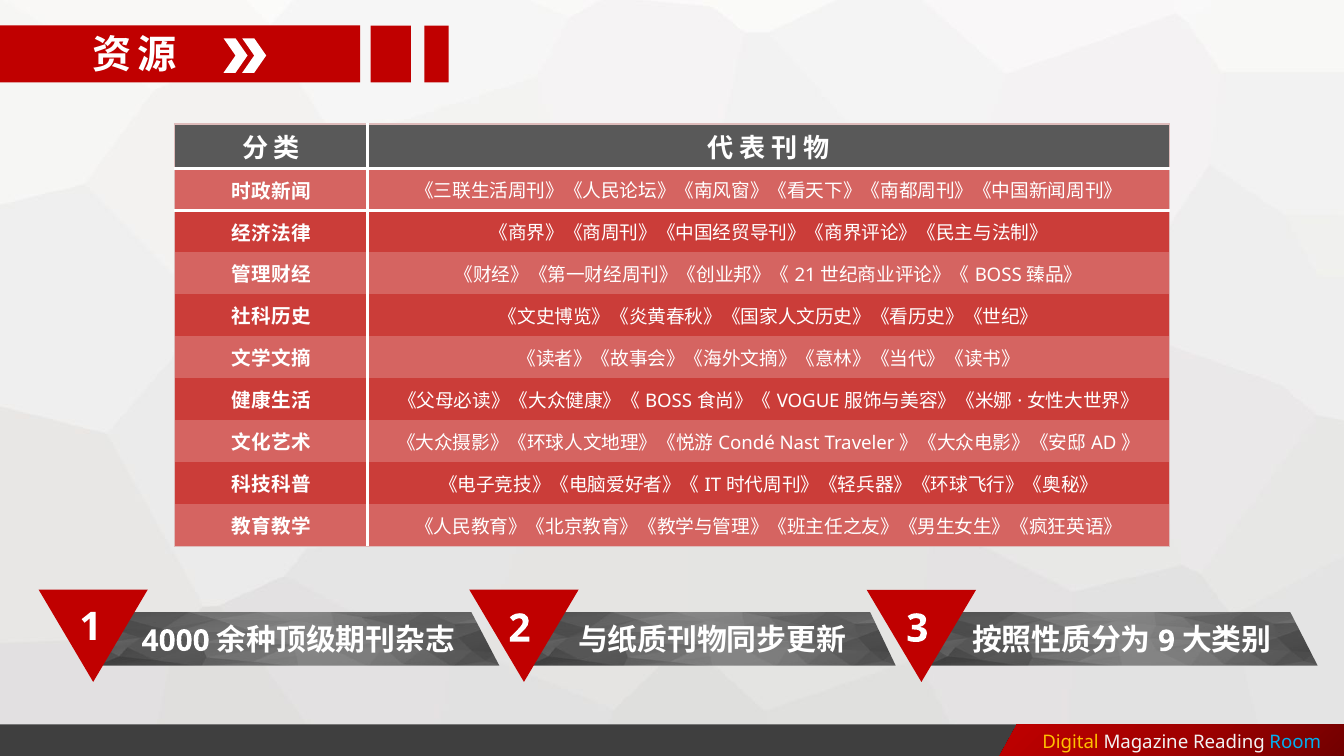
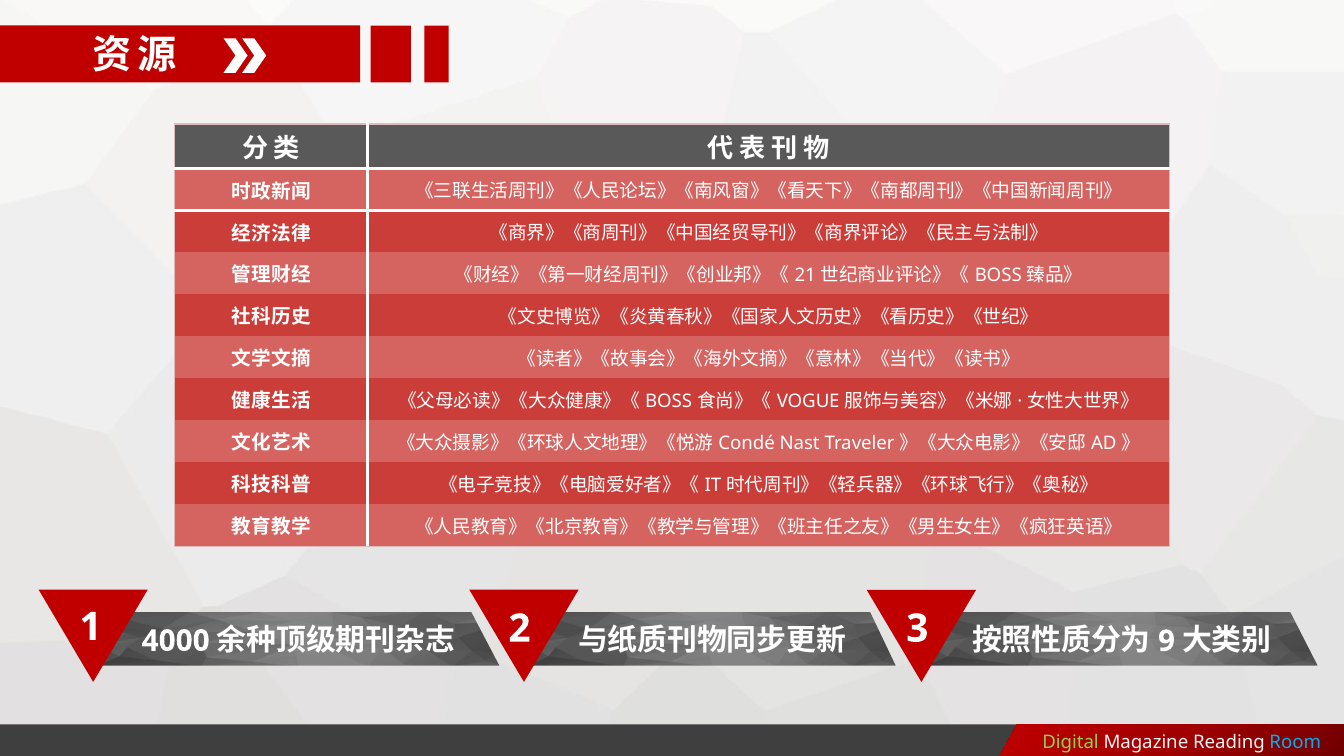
Digital colour: yellow -> light green
